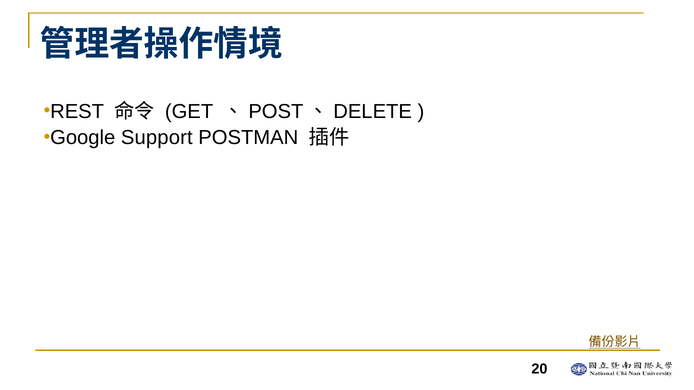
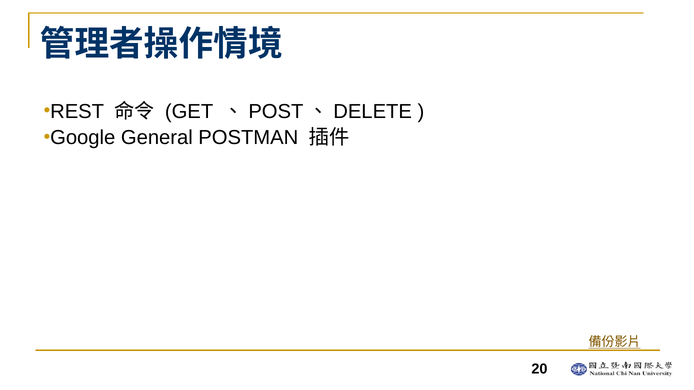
Support: Support -> General
